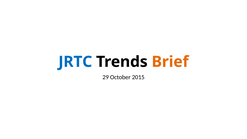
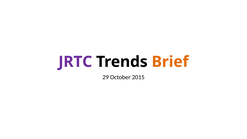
JRTC colour: blue -> purple
